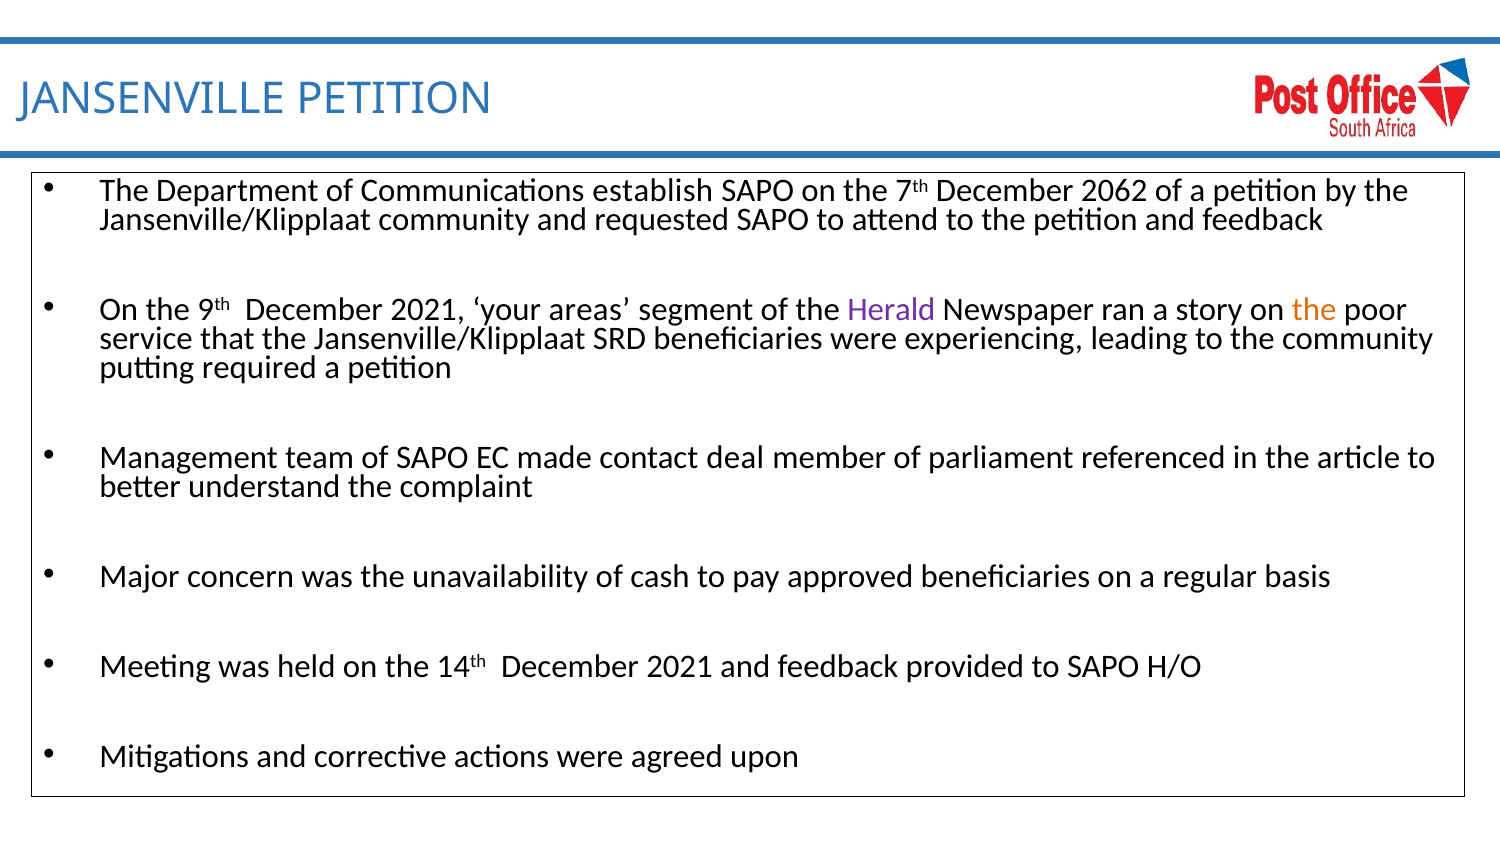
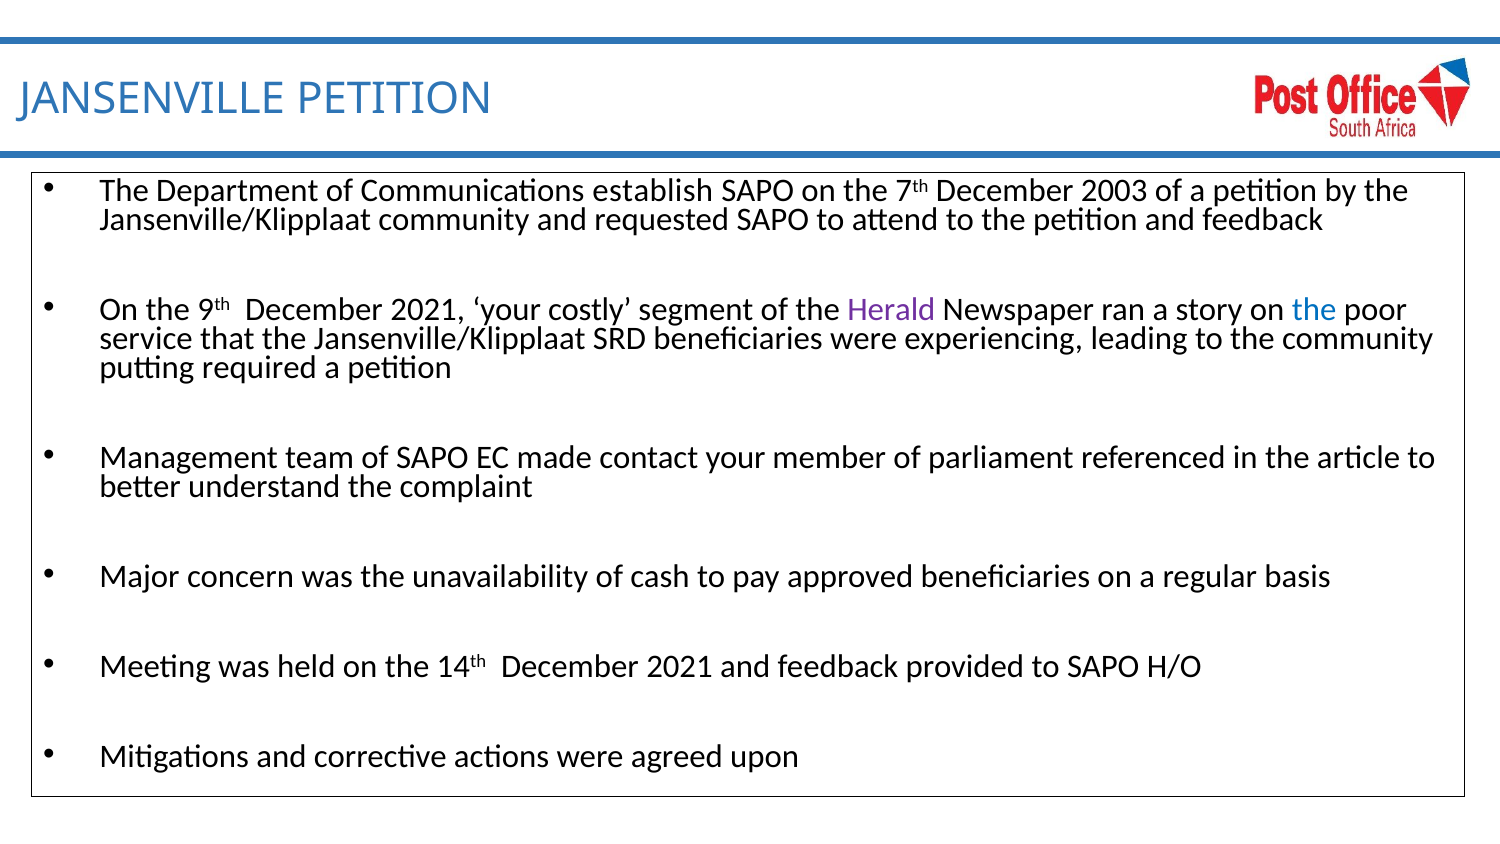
2062: 2062 -> 2003
areas: areas -> costly
the at (1314, 310) colour: orange -> blue
contact deal: deal -> your
